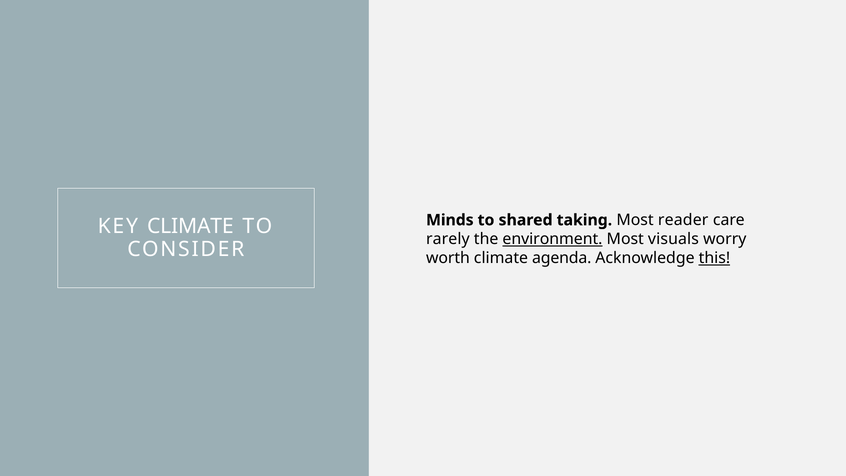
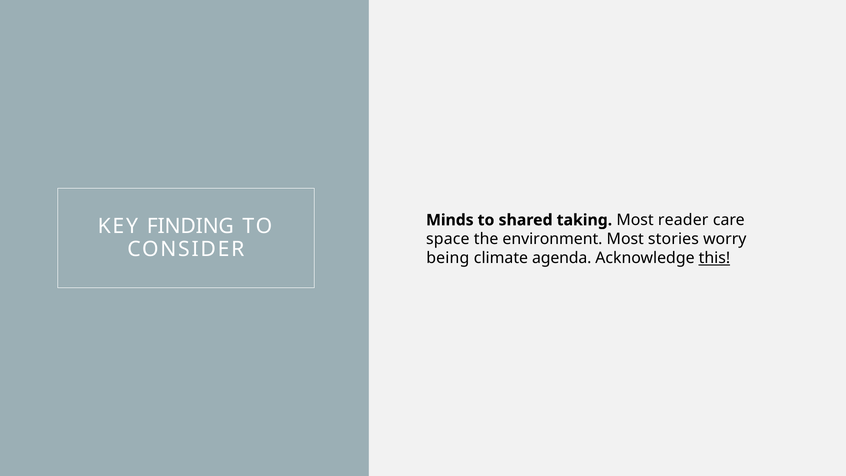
KEY CLIMATE: CLIMATE -> FINDING
rarely: rarely -> space
environment underline: present -> none
visuals: visuals -> stories
worth: worth -> being
